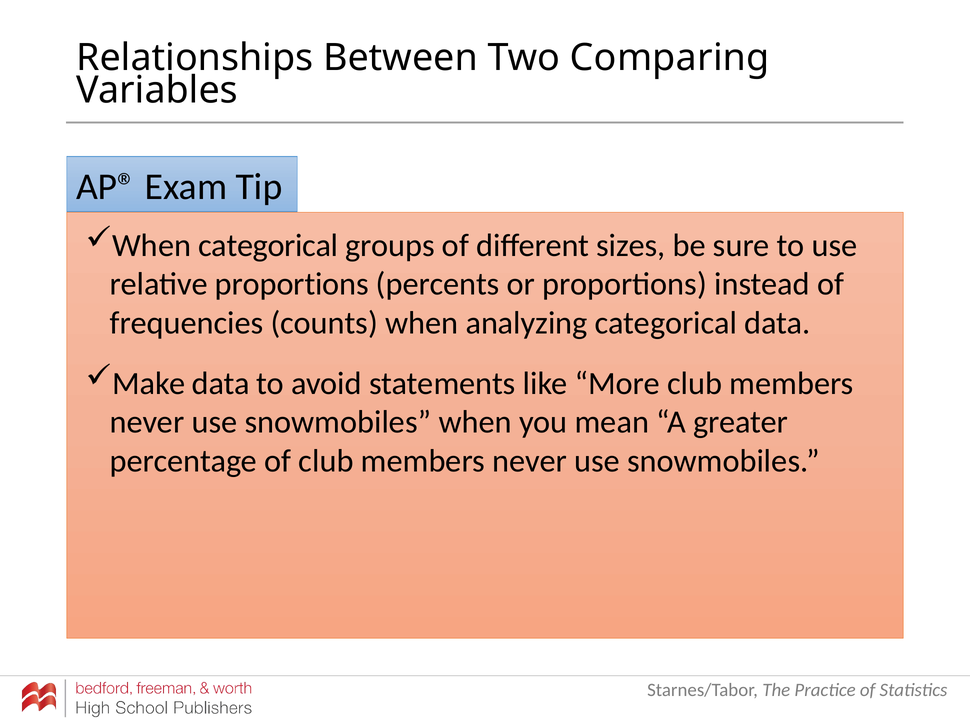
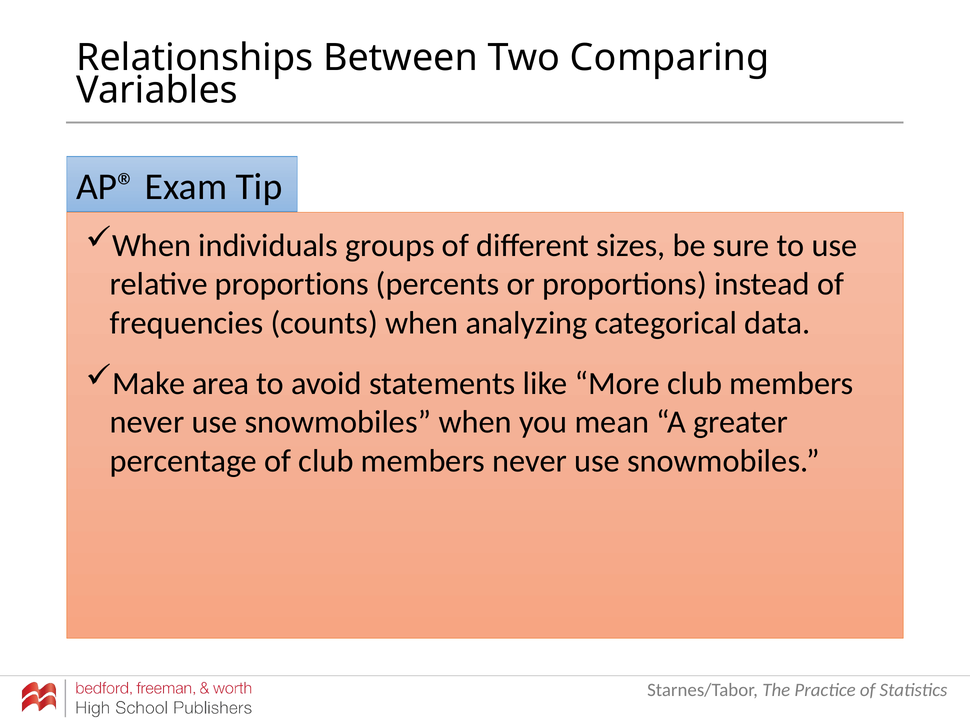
When categorical: categorical -> individuals
Make data: data -> area
